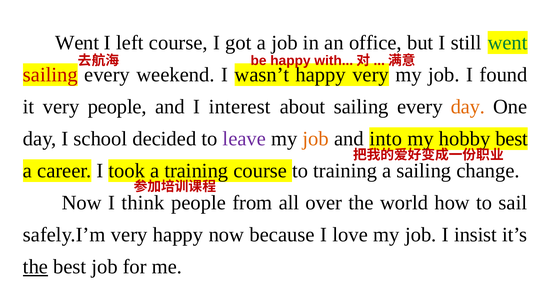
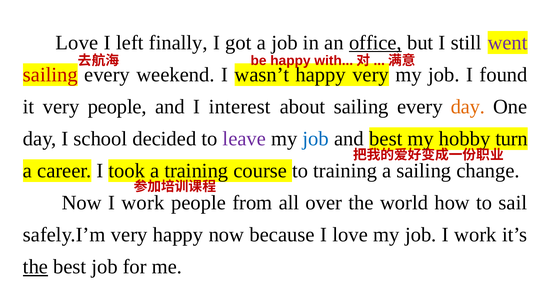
Went at (77, 43): Went -> Love
left course: course -> finally
office underline: none -> present
went at (508, 43) colour: green -> purple
job at (316, 139) colour: orange -> blue
and into: into -> best
hobby best: best -> turn
Now I think: think -> work
job I insist: insist -> work
